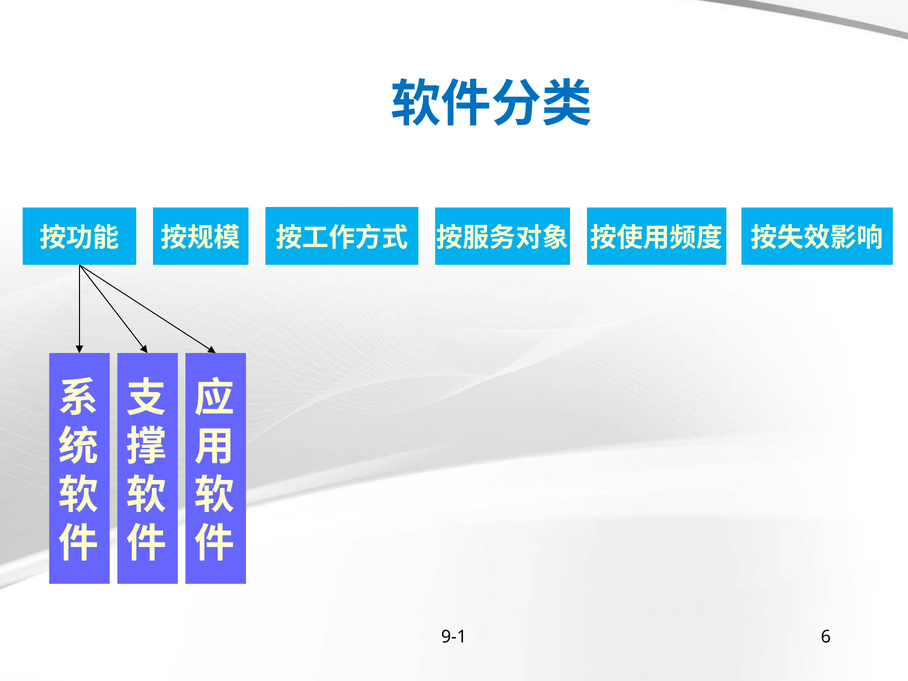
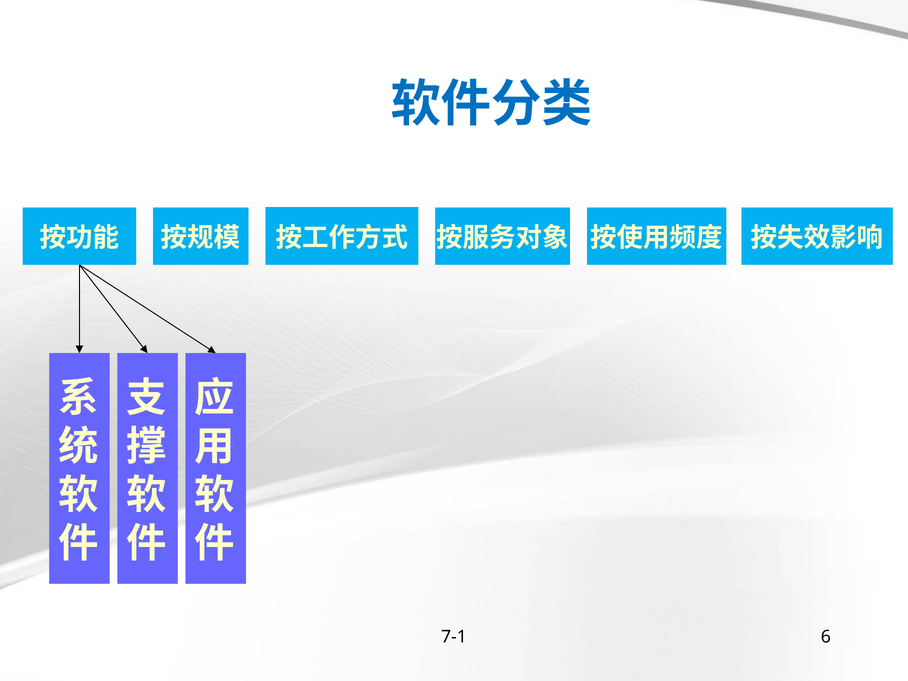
9-1: 9-1 -> 7-1
